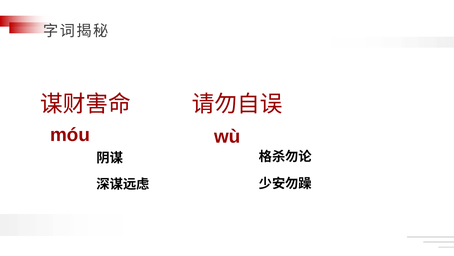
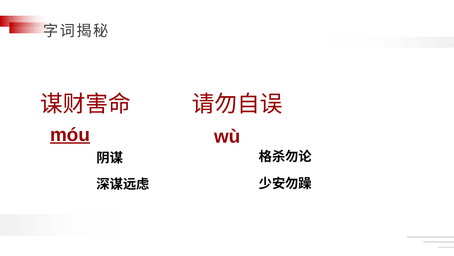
móu underline: none -> present
